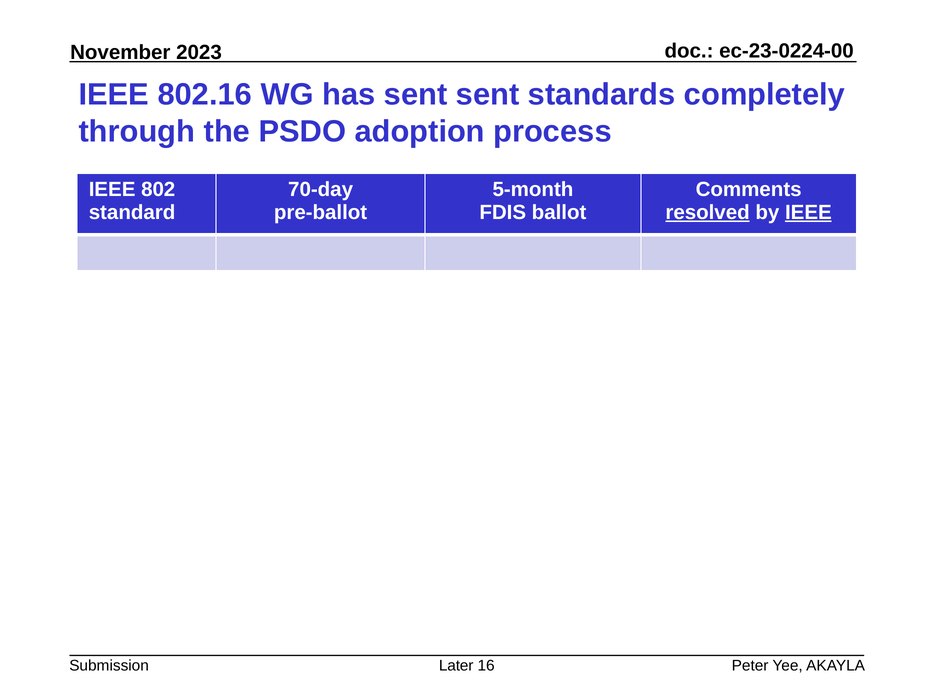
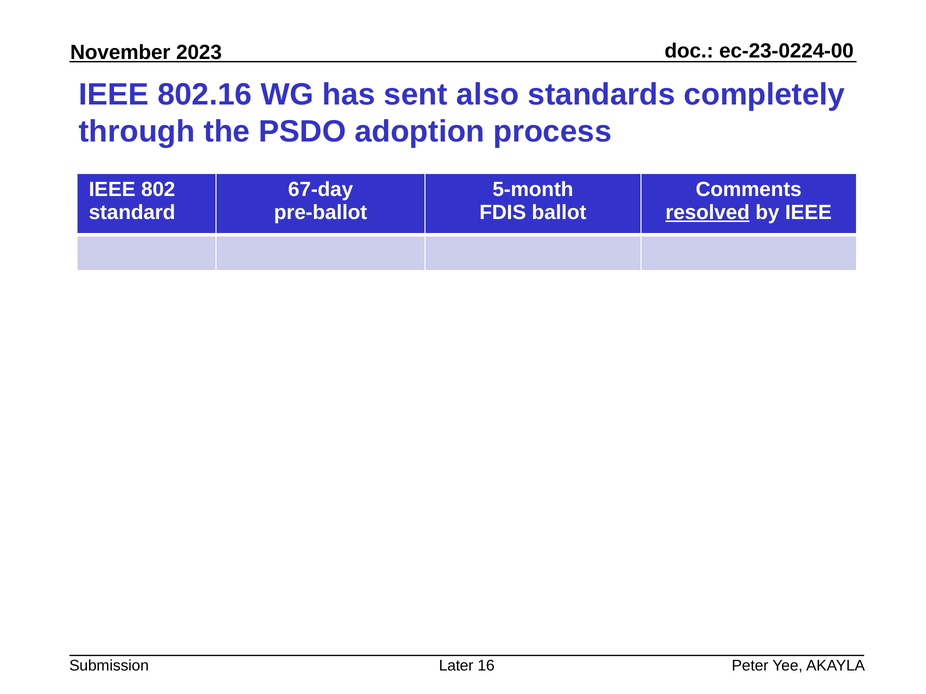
sent sent: sent -> also
70-day: 70-day -> 67-day
IEEE at (808, 213) underline: present -> none
